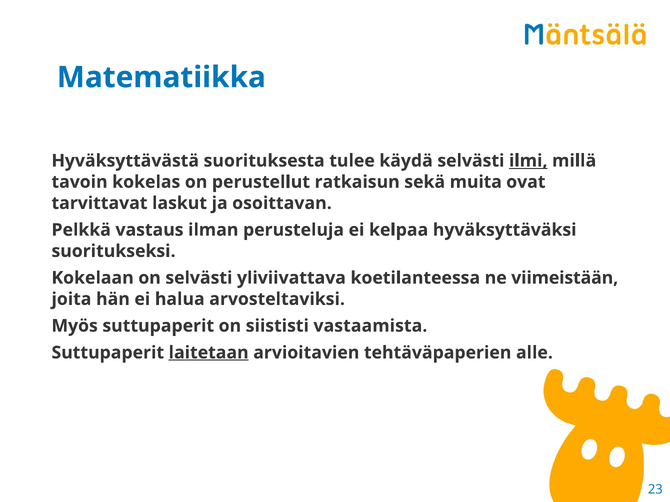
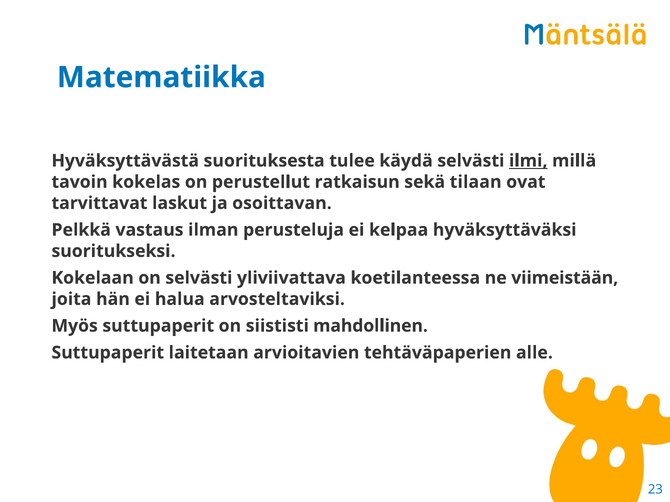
muita: muita -> tilaan
vastaamista: vastaamista -> mahdollinen
laitetaan underline: present -> none
